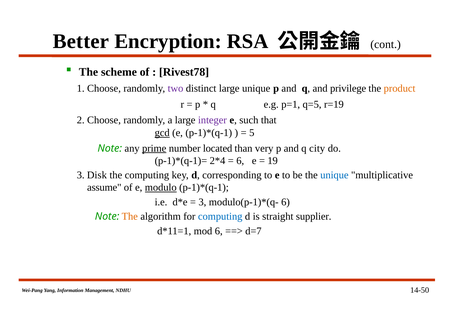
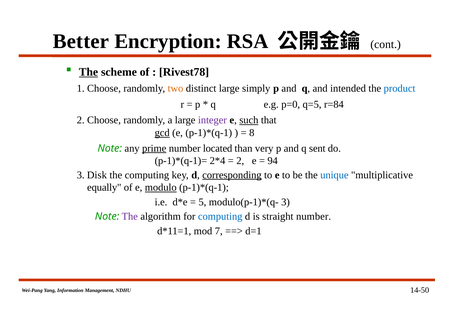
The at (88, 72) underline: none -> present
two colour: purple -> orange
large unique: unique -> simply
privilege: privilege -> intended
product colour: orange -> blue
p=1: p=1 -> p=0
r=19: r=19 -> r=84
such underline: none -> present
5: 5 -> 8
city: city -> sent
6 at (240, 161): 6 -> 2
19: 19 -> 94
corresponding underline: none -> present
assume: assume -> equally
3 at (202, 202): 3 -> 5
6 at (286, 202): 6 -> 3
The at (130, 217) colour: orange -> purple
straight supplier: supplier -> number
mod 6: 6 -> 7
d=7: d=7 -> d=1
